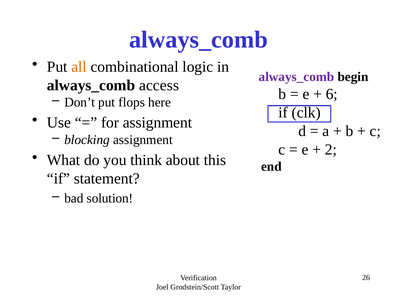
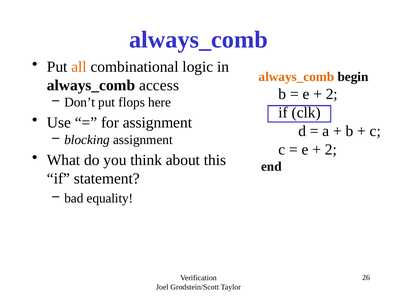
always_comb at (296, 77) colour: purple -> orange
6 at (332, 94): 6 -> 2
solution: solution -> equality
